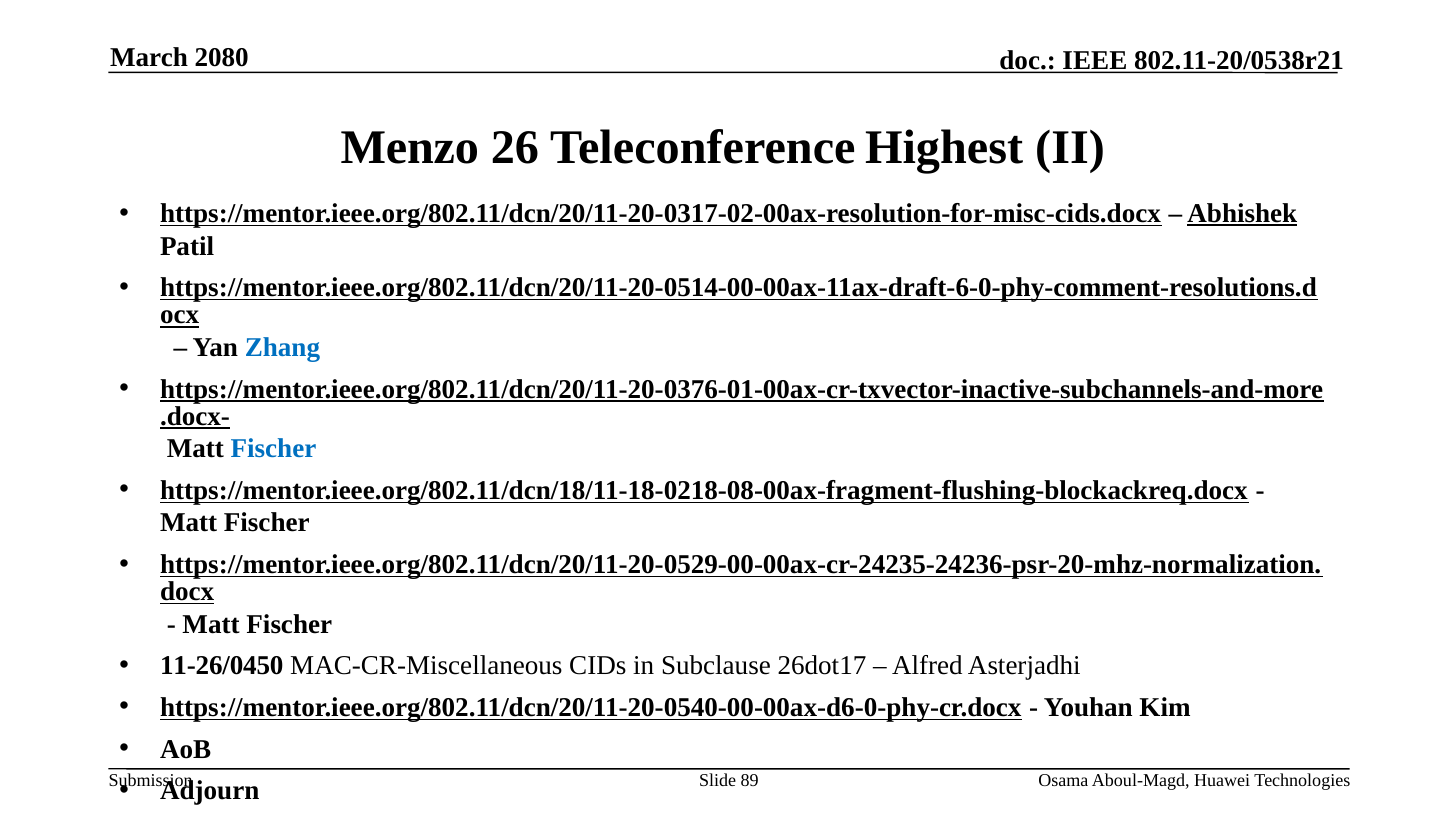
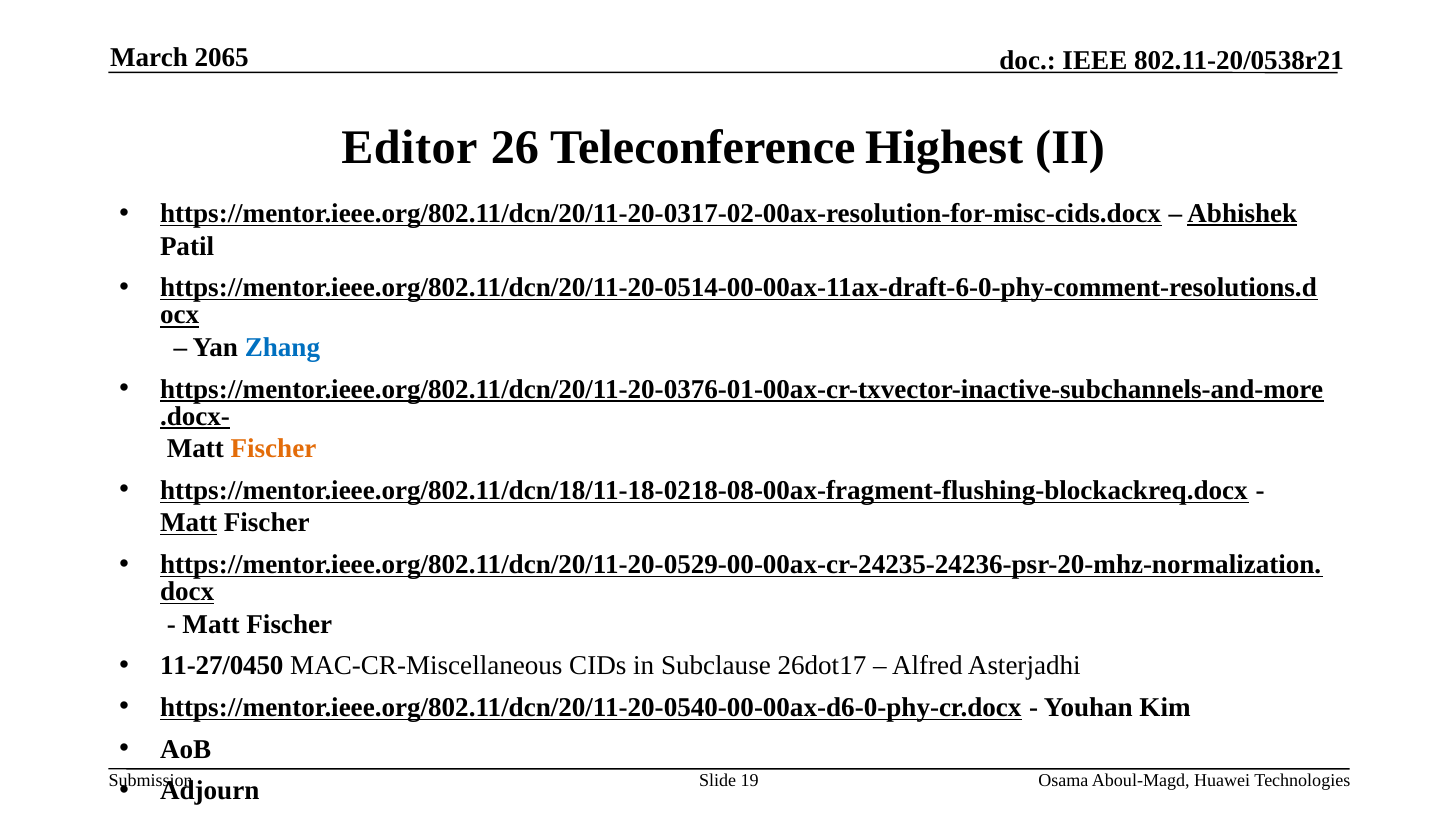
2080: 2080 -> 2065
Menzo: Menzo -> Editor
Fischer at (273, 448) colour: blue -> orange
Matt at (189, 523) underline: none -> present
11-26/0450: 11-26/0450 -> 11-27/0450
89: 89 -> 19
